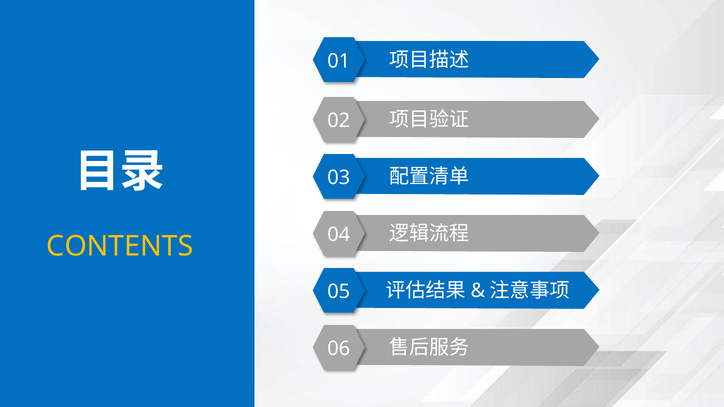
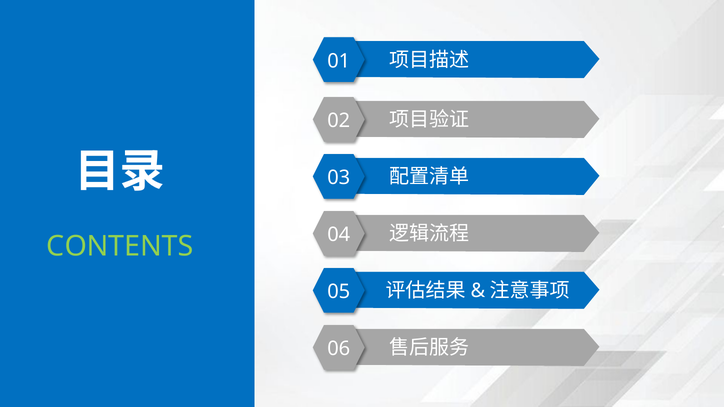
CONTENTS colour: yellow -> light green
